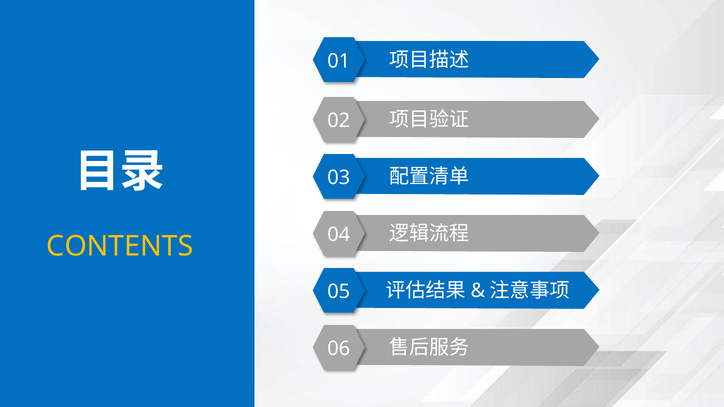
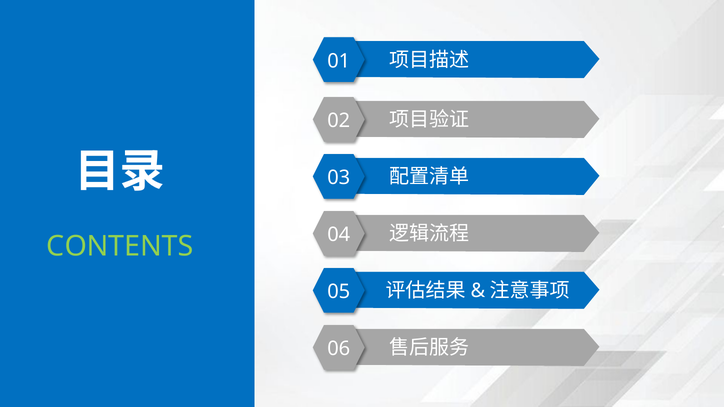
CONTENTS colour: yellow -> light green
